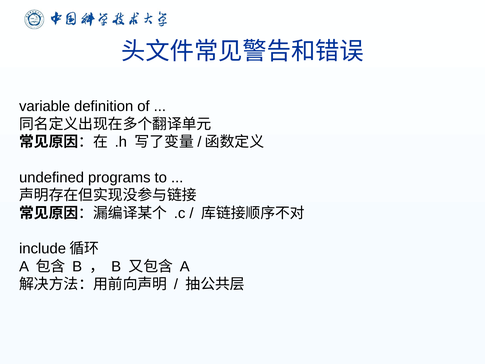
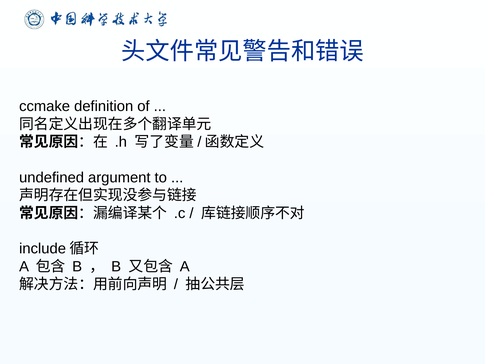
variable: variable -> ccmake
programs: programs -> argument
